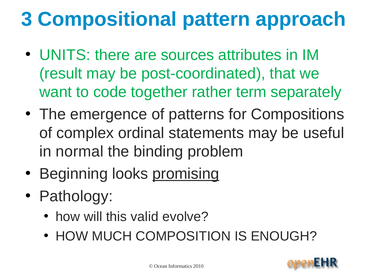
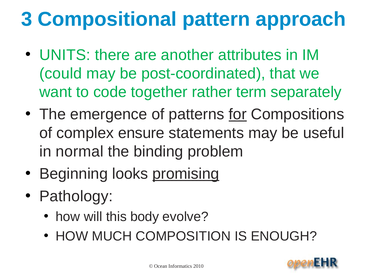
sources: sources -> another
result: result -> could
for underline: none -> present
ordinal: ordinal -> ensure
valid: valid -> body
